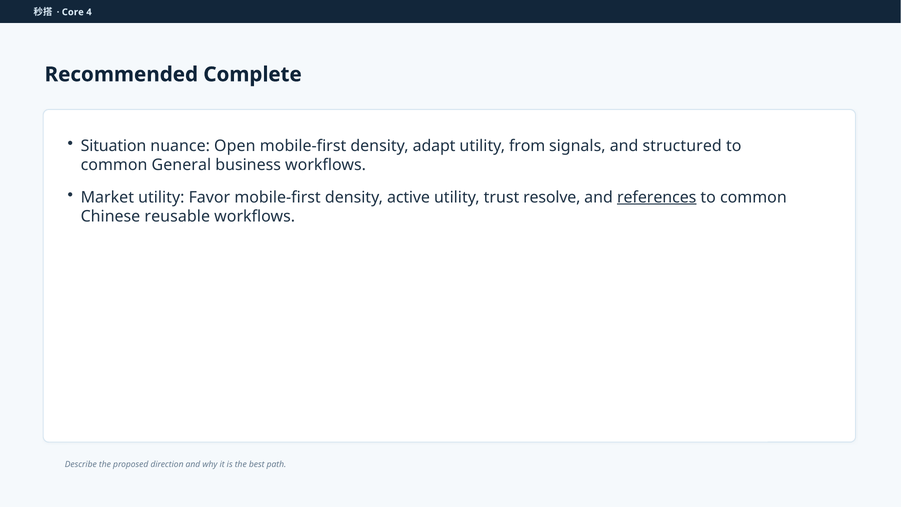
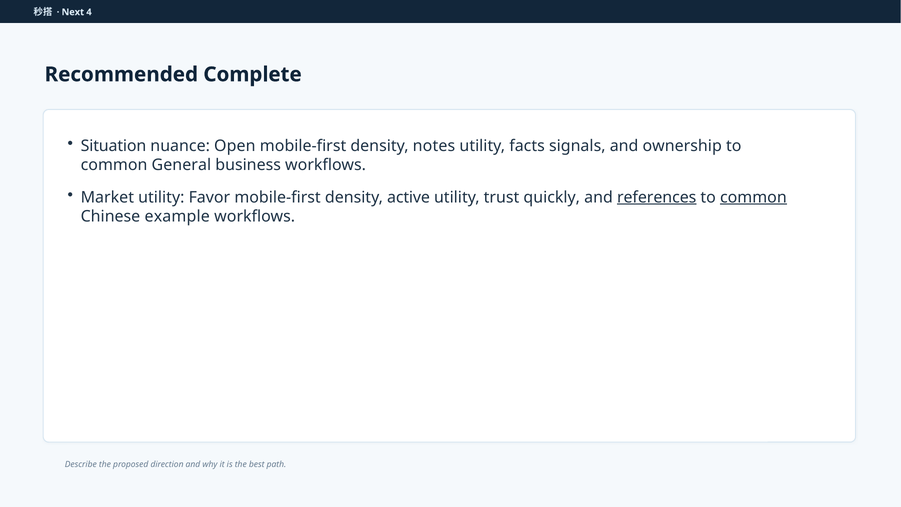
Core: Core -> Next
adapt: adapt -> notes
from: from -> facts
structured: structured -> ownership
resolve: resolve -> quickly
common at (753, 197) underline: none -> present
reusable: reusable -> example
